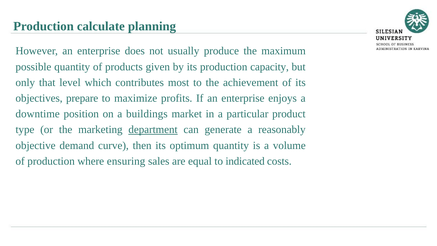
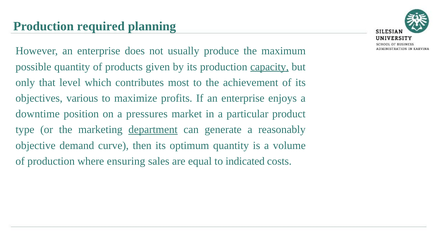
calculate: calculate -> required
capacity underline: none -> present
prepare: prepare -> various
buildings: buildings -> pressures
